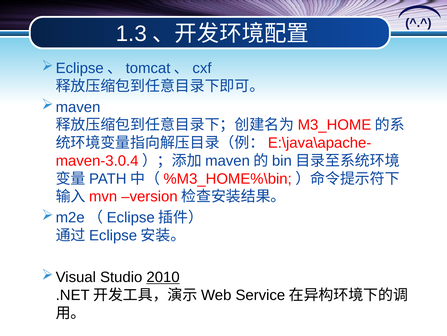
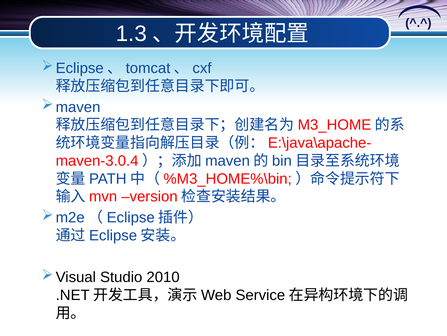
2010 underline: present -> none
